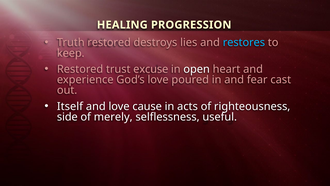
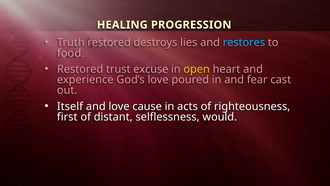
keep: keep -> food
open colour: white -> yellow
side: side -> first
merely: merely -> distant
useful: useful -> would
